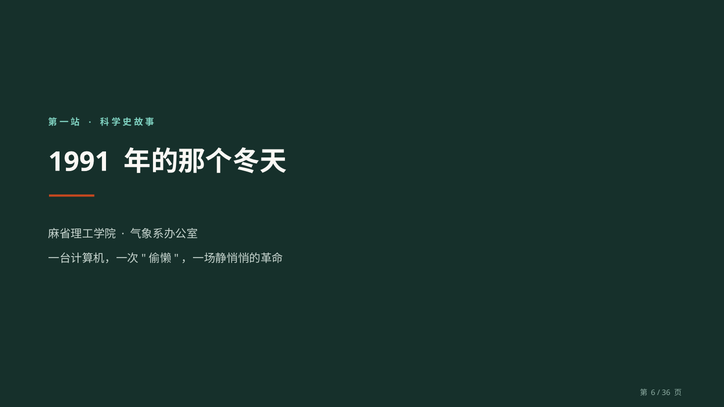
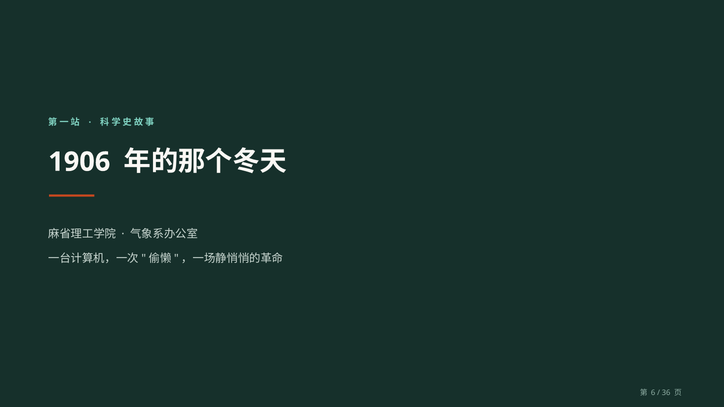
1991: 1991 -> 1906
